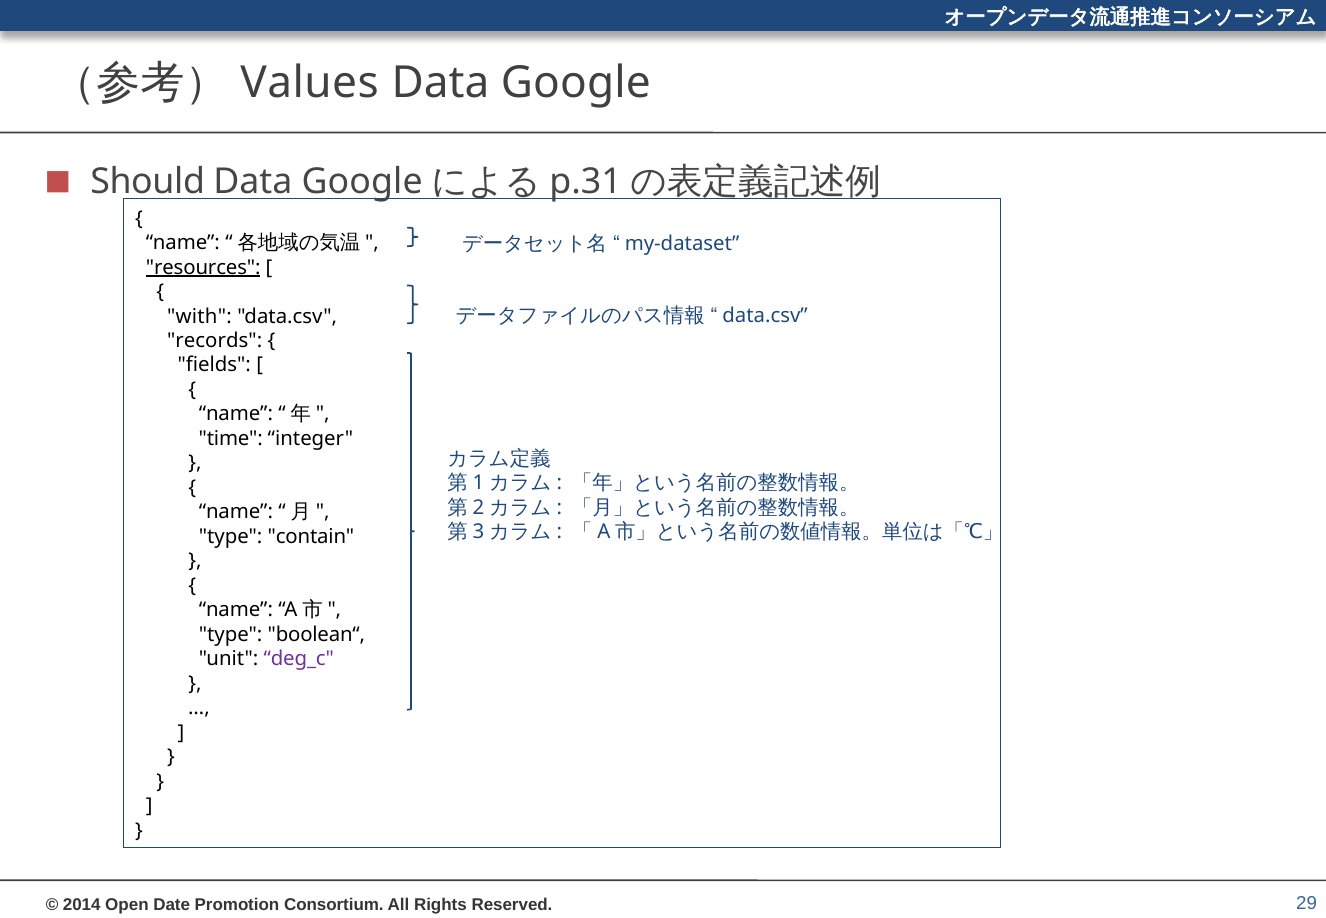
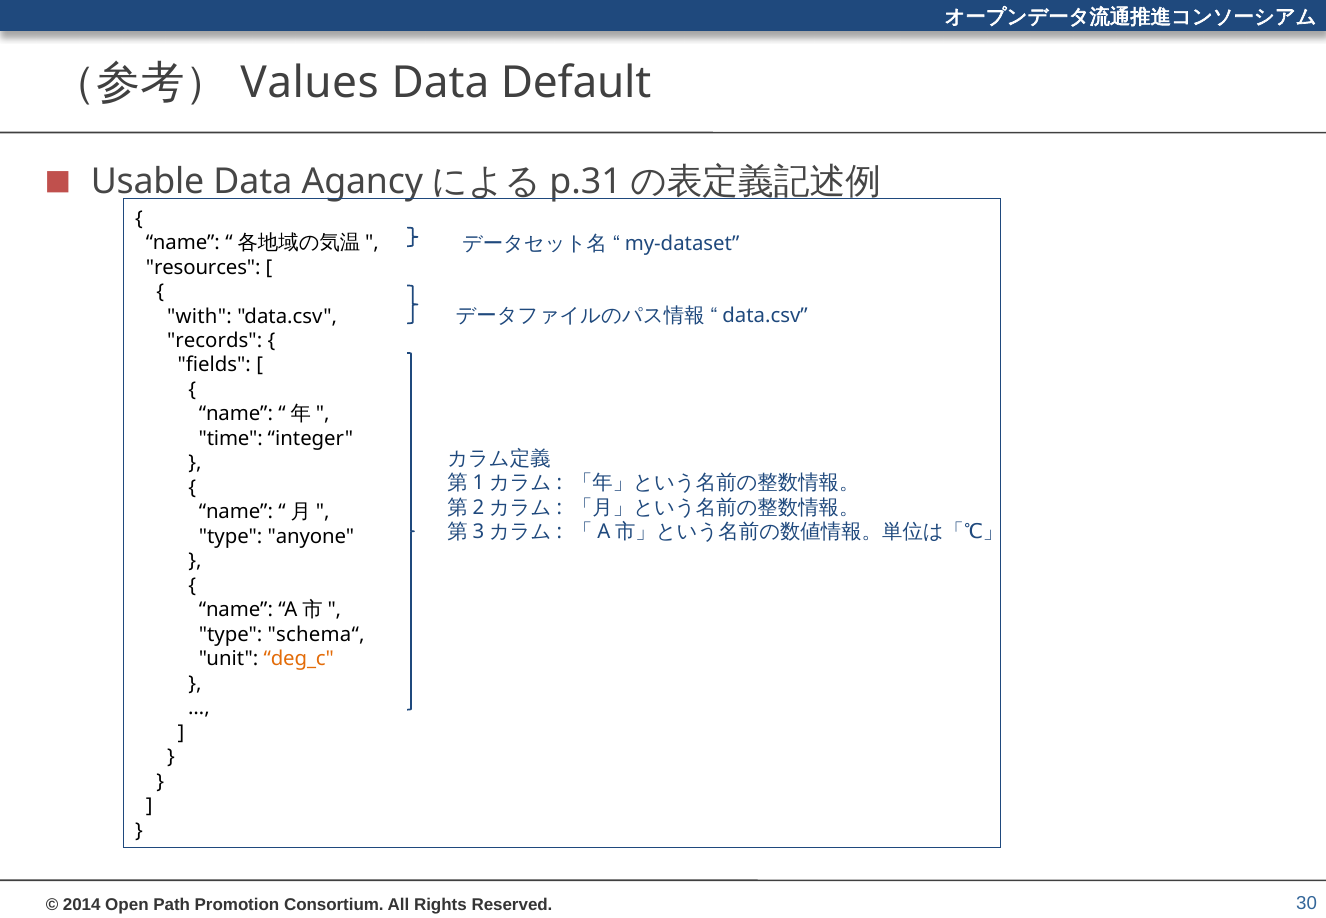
Google at (576, 83): Google -> Default
Should: Should -> Usable
Google at (362, 181): Google -> Agancy
resources underline: present -> none
contain: contain -> anyone
boolean“: boolean“ -> schema“
deg_c colour: purple -> orange
Date: Date -> Path
29: 29 -> 30
